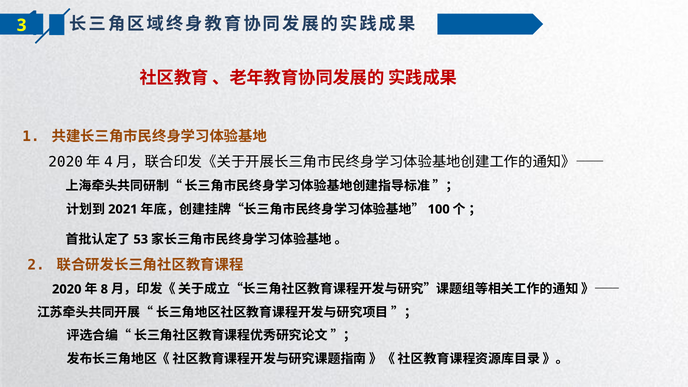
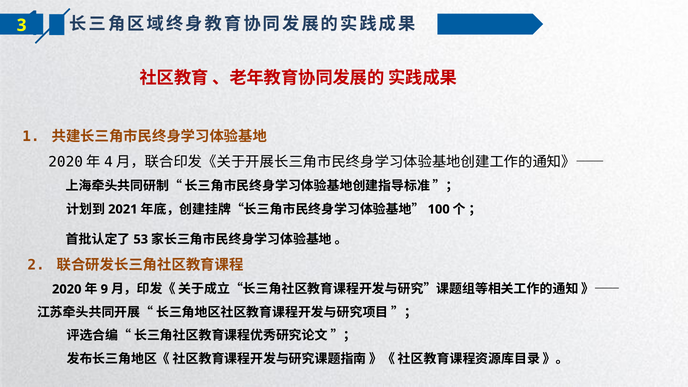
8: 8 -> 9
